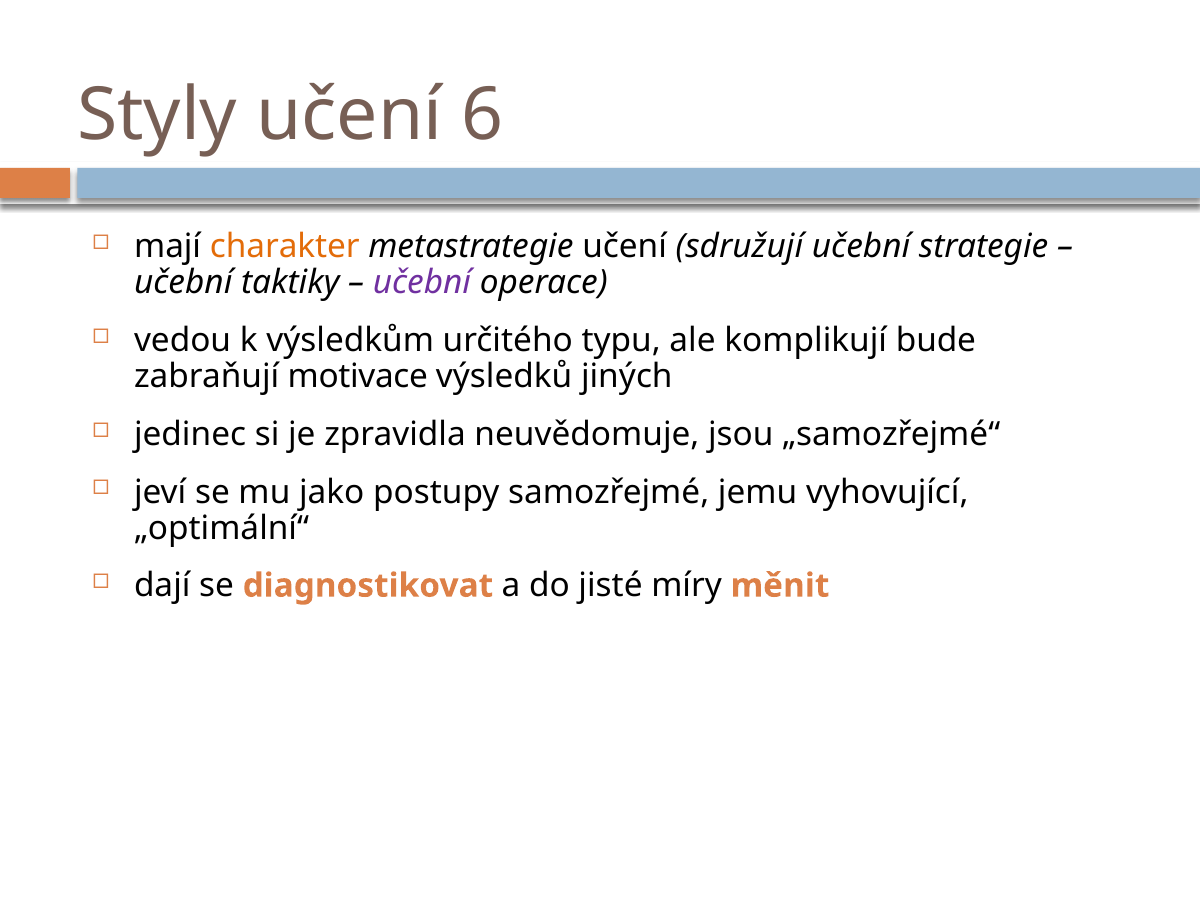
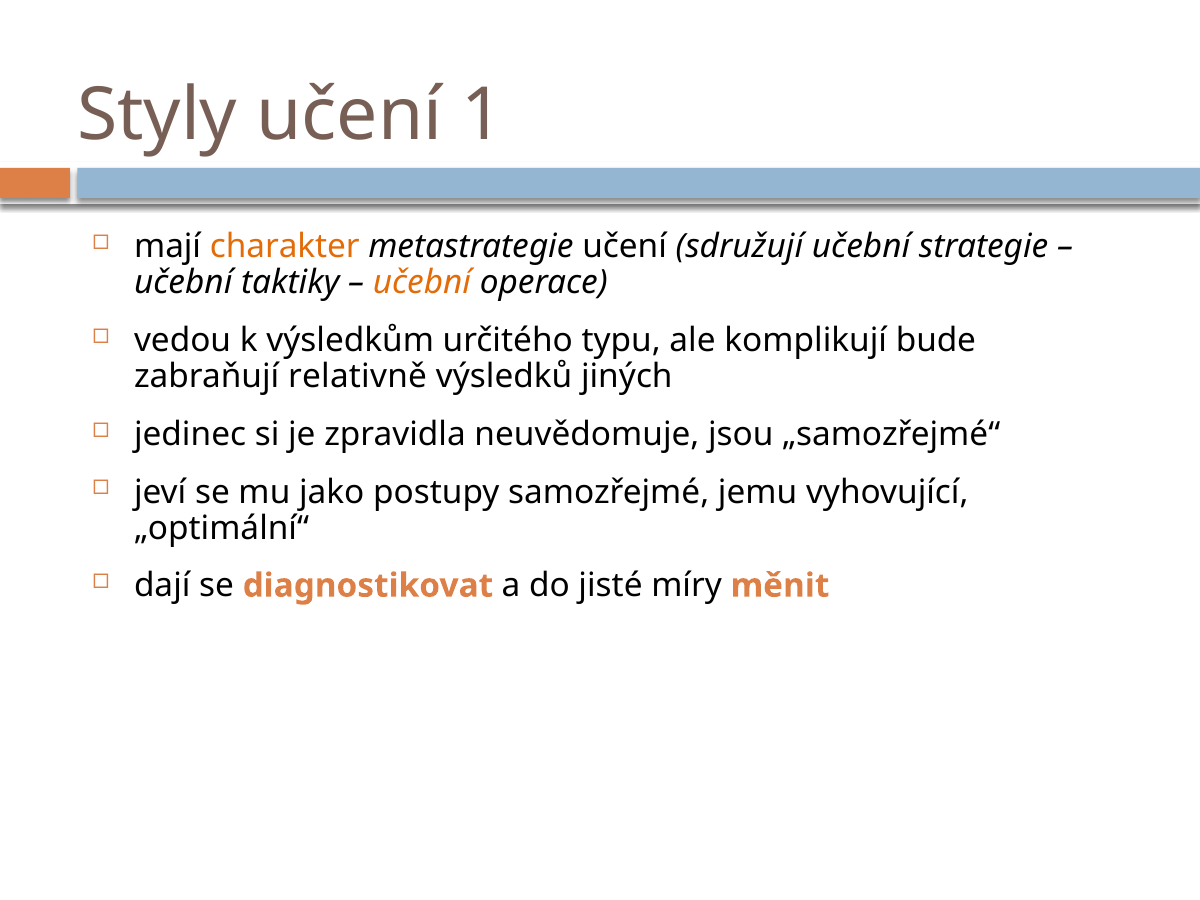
6: 6 -> 1
učební at (422, 283) colour: purple -> orange
motivace: motivace -> relativně
